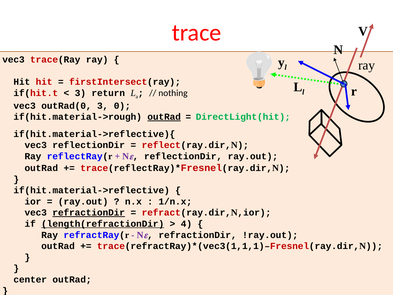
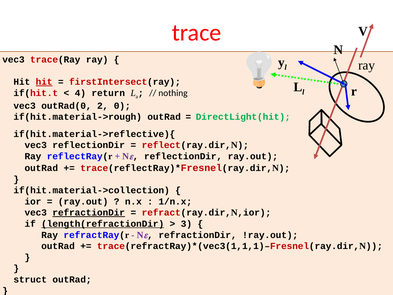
hit at (44, 82) underline: none -> present
3 at (80, 93): 3 -> 4
outRad(0 3: 3 -> 2
outRad at (164, 117) underline: present -> none
if(hit.material->reflective: if(hit.material->reflective -> if(hit.material->collection
4: 4 -> 3
center: center -> struct
